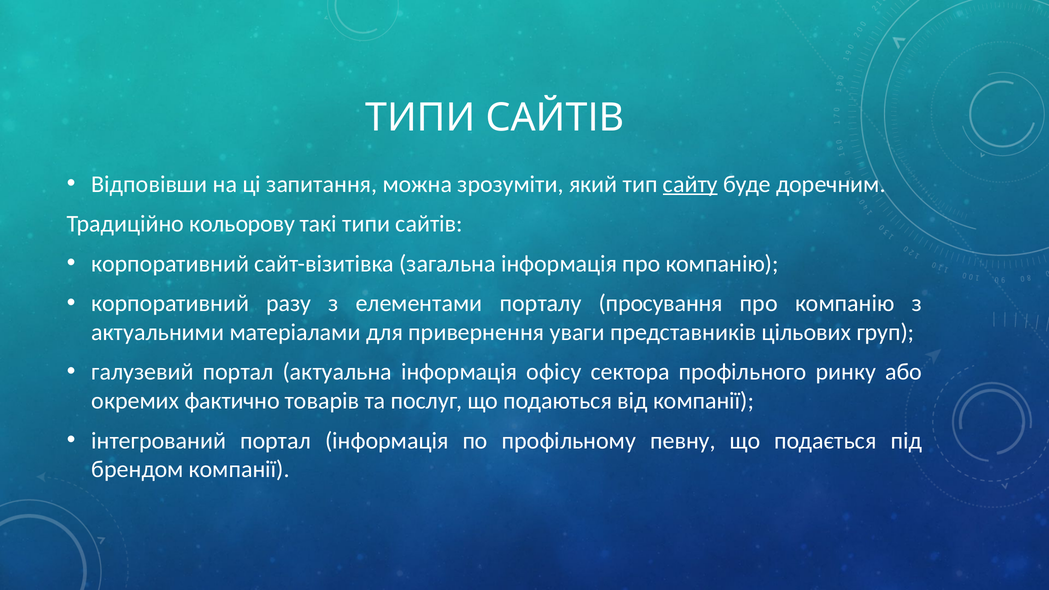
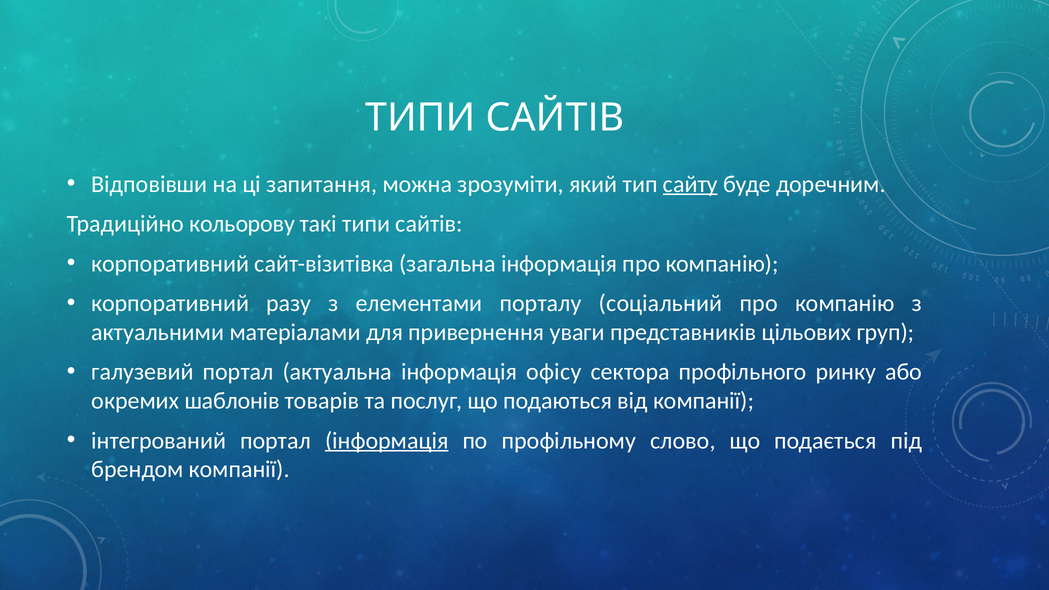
просування: просування -> соціальний
фактично: фактично -> шаблонів
інформація at (387, 441) underline: none -> present
певну: певну -> слово
